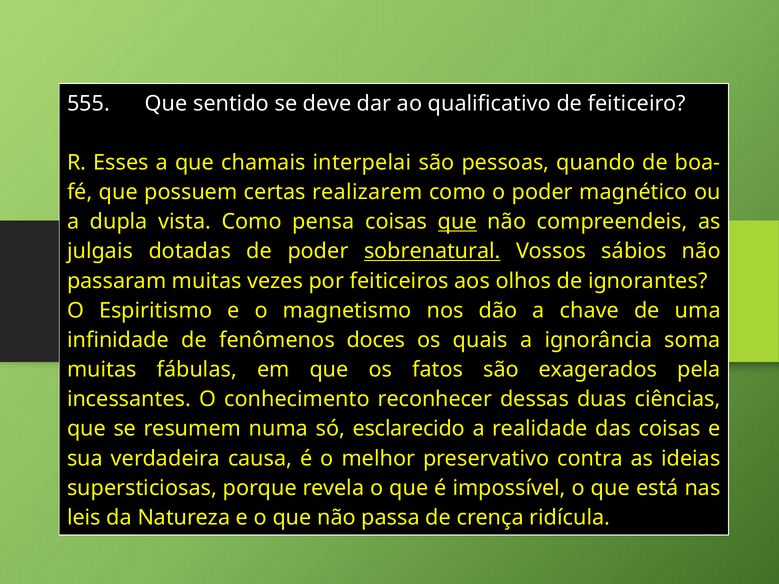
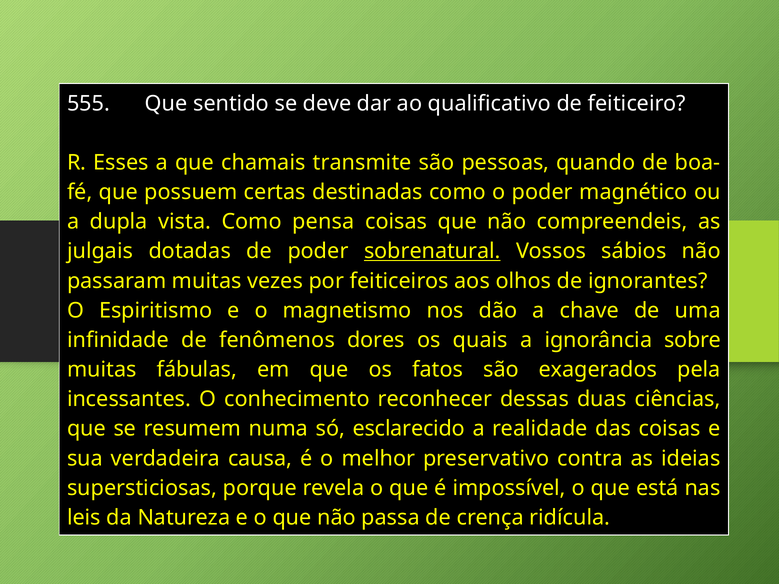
interpelai: interpelai -> transmite
realizarem: realizarem -> destinadas
que at (457, 222) underline: present -> none
doces: doces -> dores
soma: soma -> sobre
